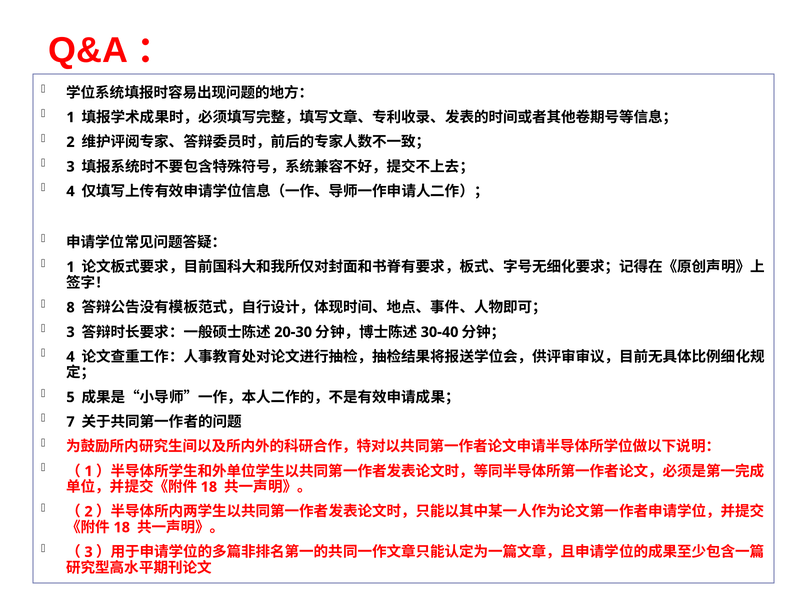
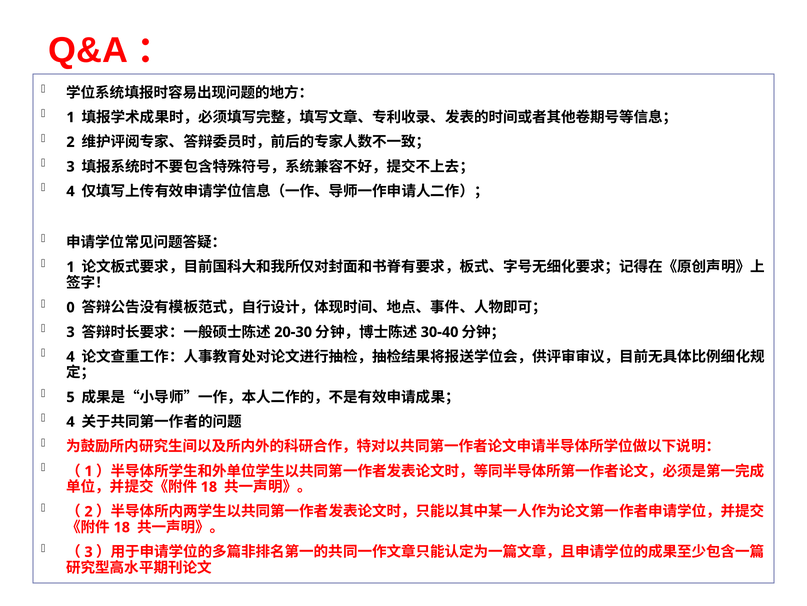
8: 8 -> 0
7 at (71, 421): 7 -> 4
